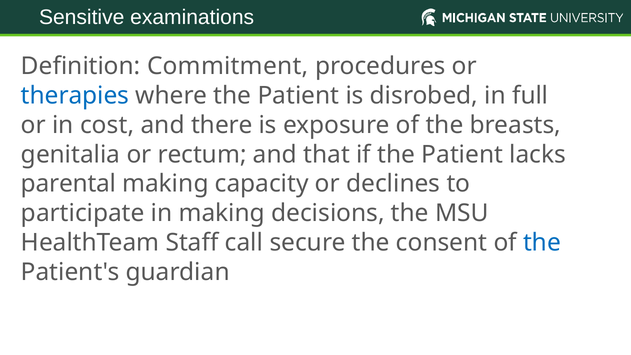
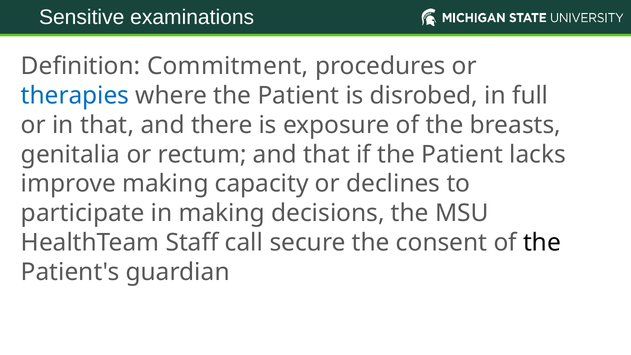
in cost: cost -> that
parental: parental -> improve
the at (542, 243) colour: blue -> black
